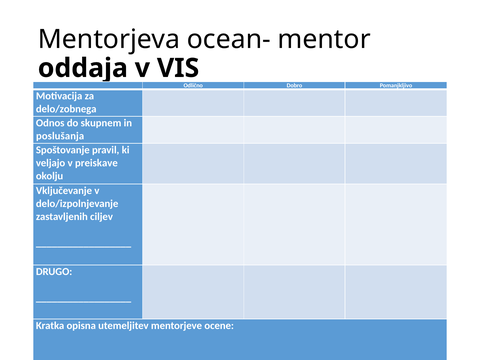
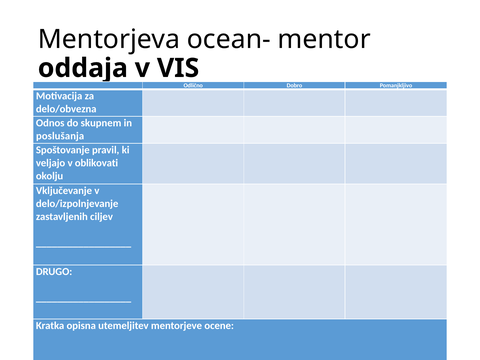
delo/zobnega: delo/zobnega -> delo/obvezna
preiskave: preiskave -> oblikovati
